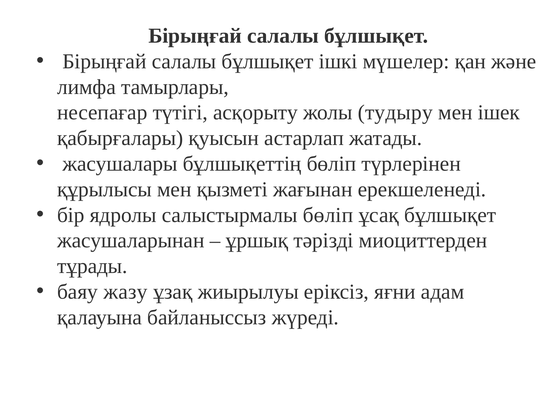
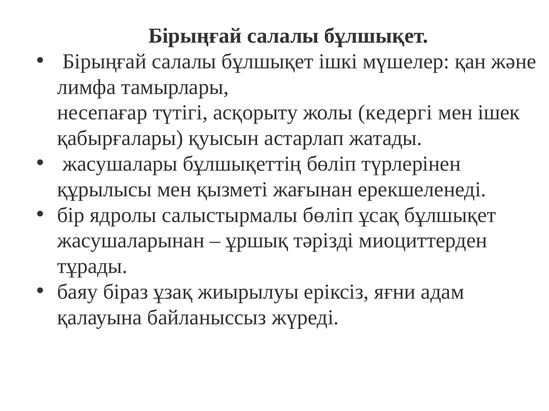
тудыру: тудыру -> кедергі
жазу: жазу -> біраз
